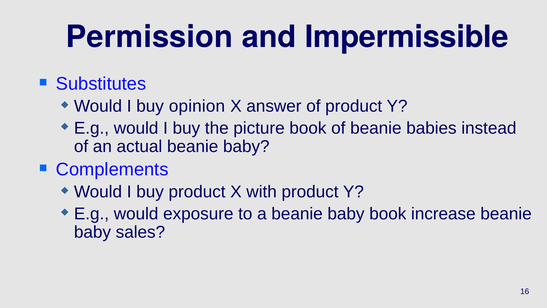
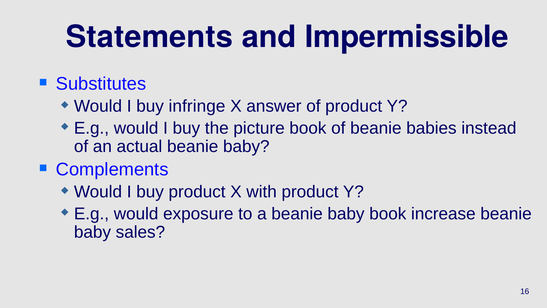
Permission: Permission -> Statements
opinion: opinion -> infringe
